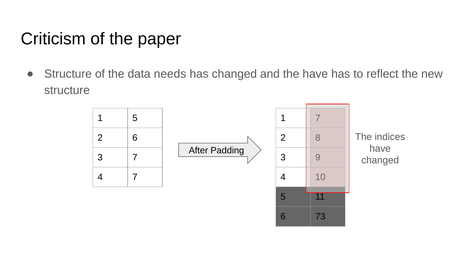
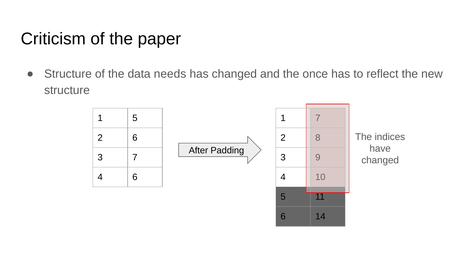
the have: have -> once
4 7: 7 -> 6
73: 73 -> 14
